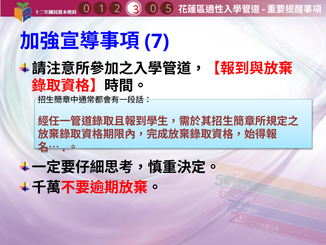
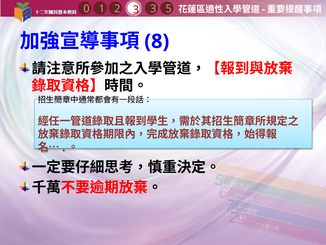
1 0: 0 -> 3
7: 7 -> 8
